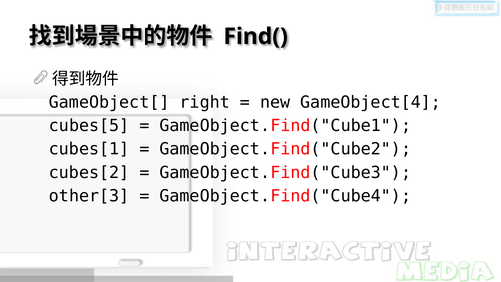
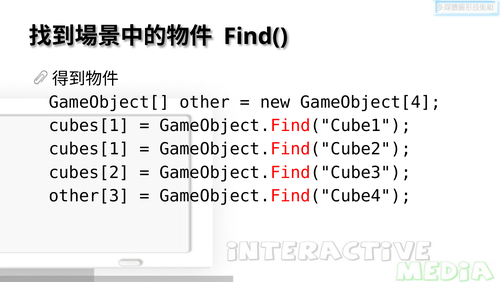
right: right -> other
cubes[5 at (89, 126): cubes[5 -> cubes[1
